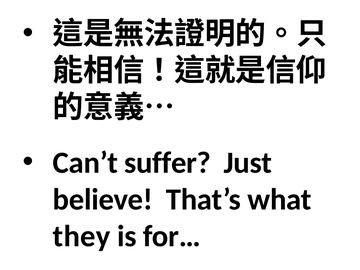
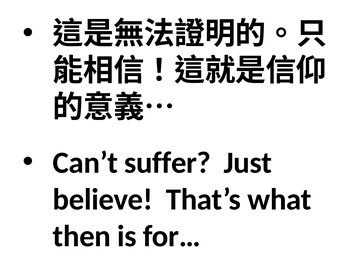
they: they -> then
